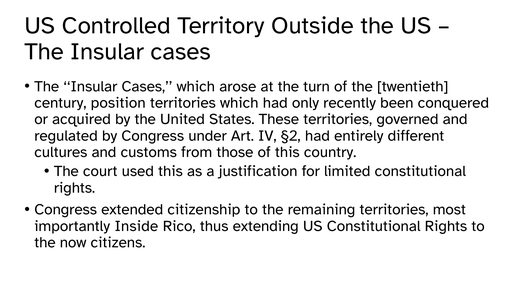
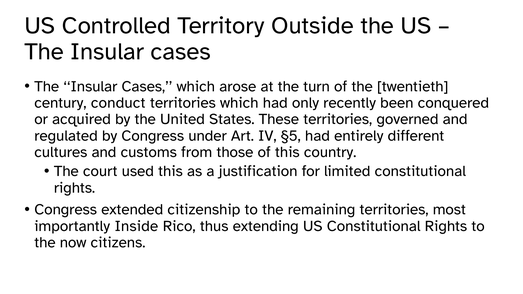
position: position -> conduct
§2: §2 -> §5
